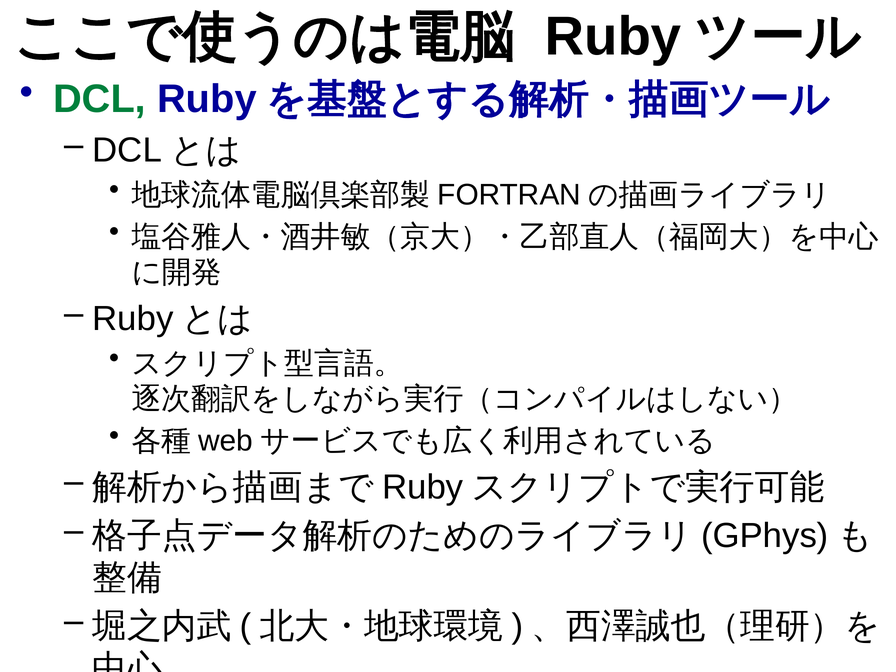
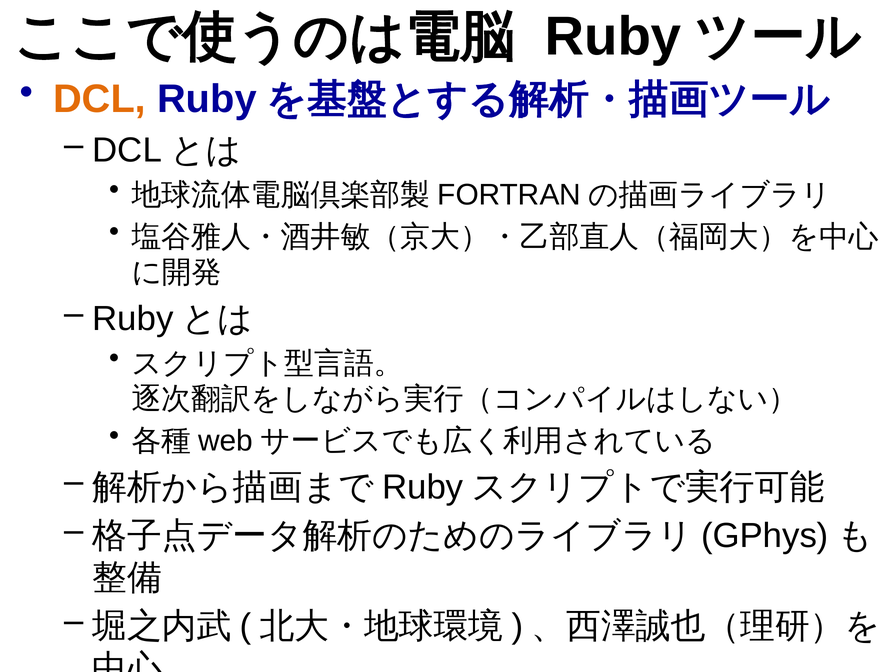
DCL at (100, 99) colour: green -> orange
